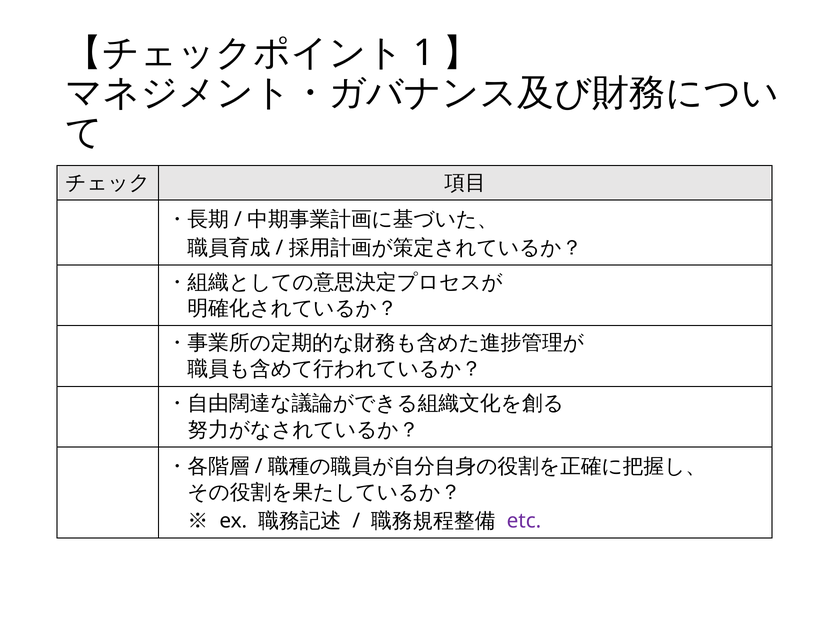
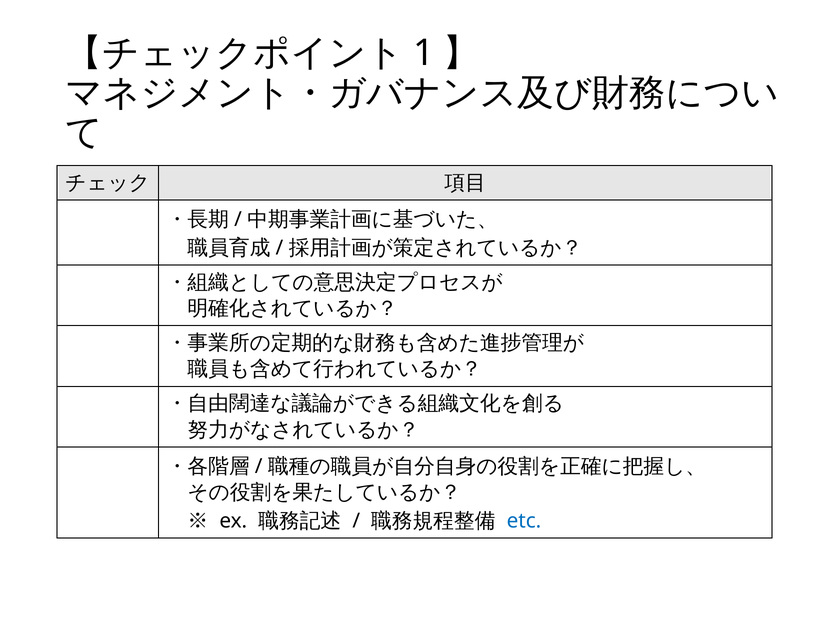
etc colour: purple -> blue
